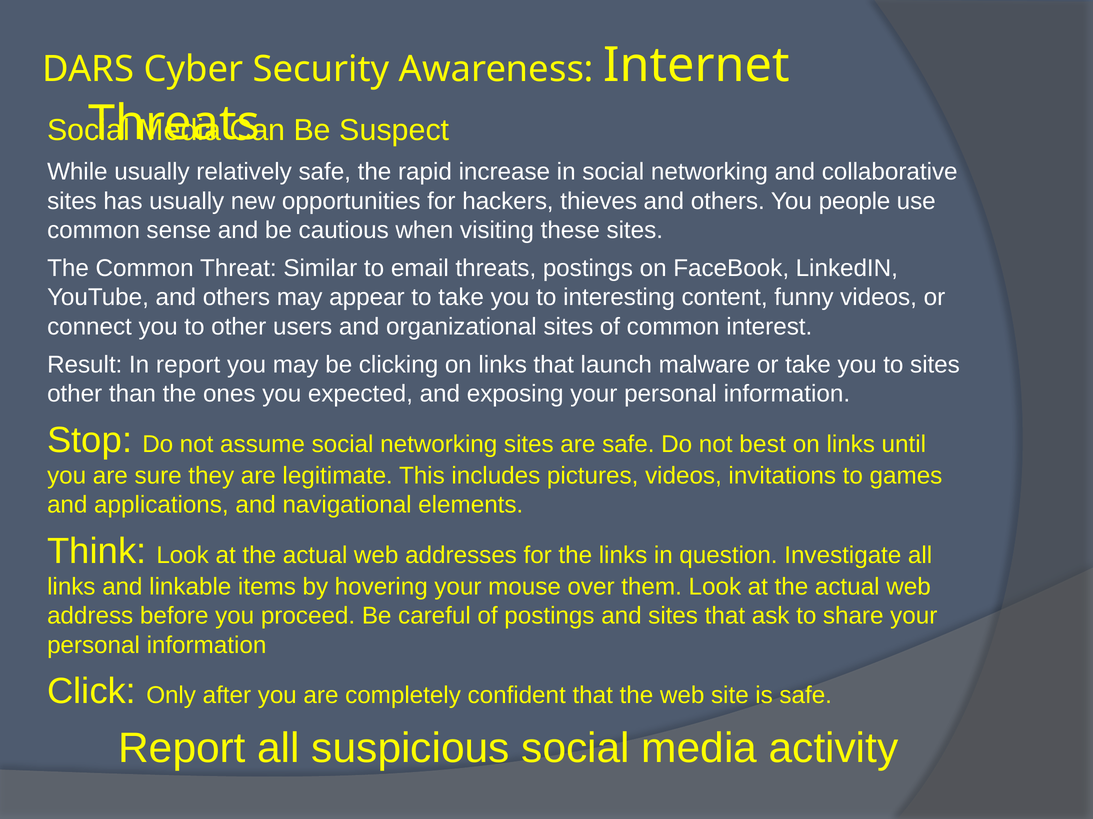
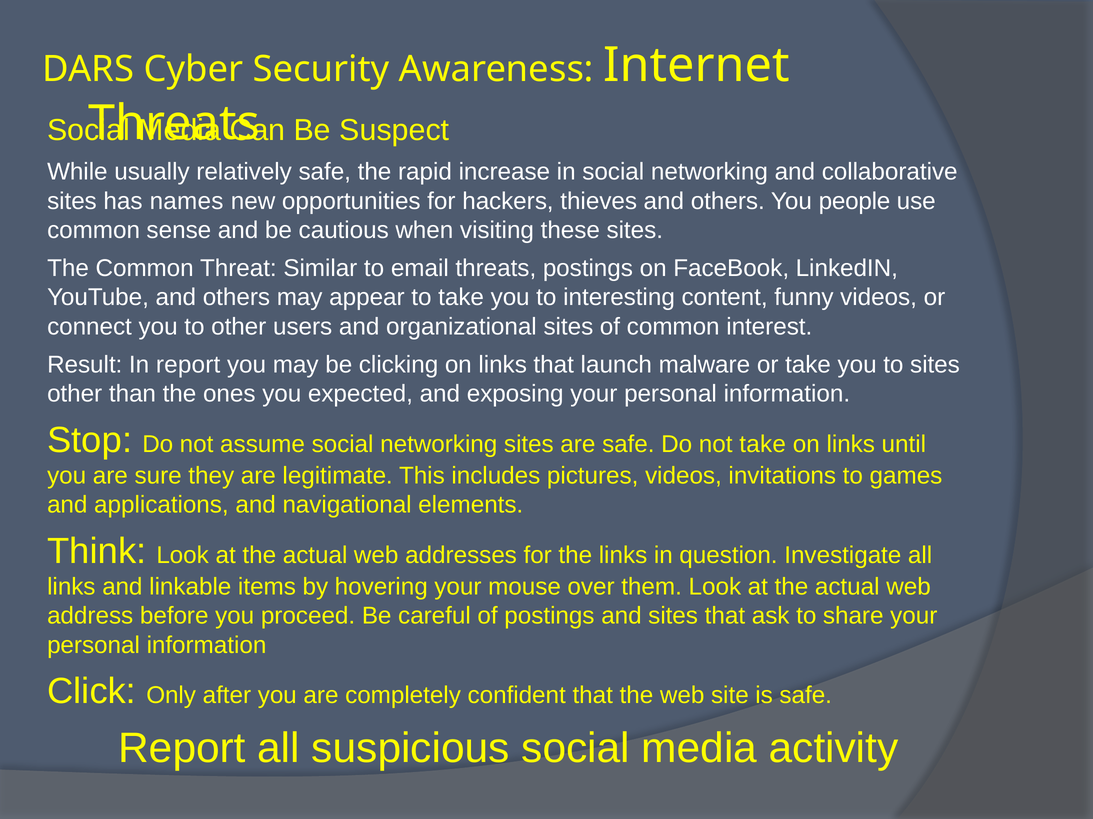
has usually: usually -> names
not best: best -> take
